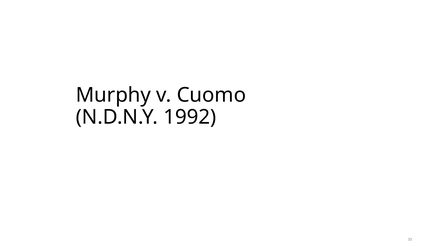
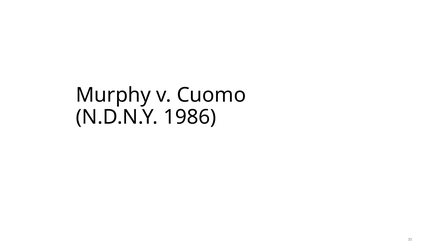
1992: 1992 -> 1986
